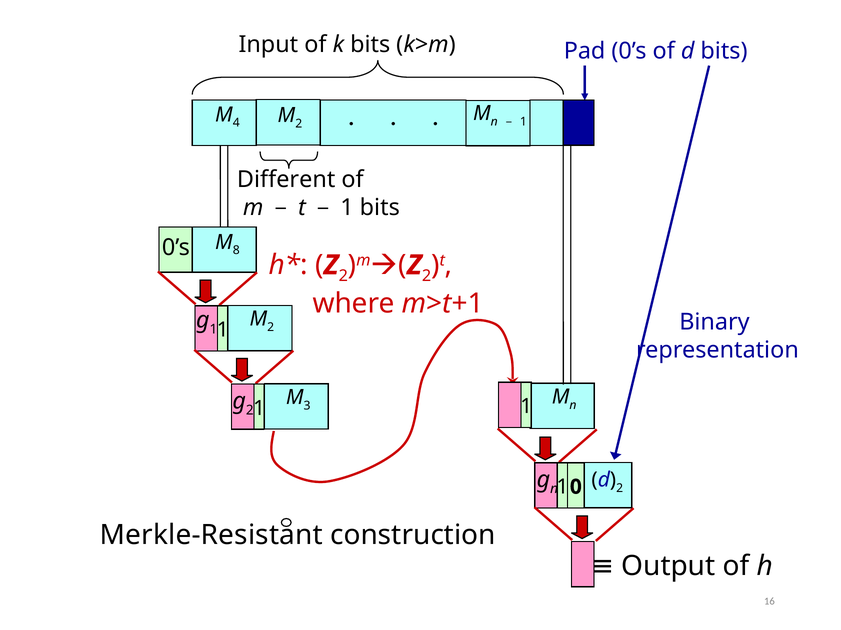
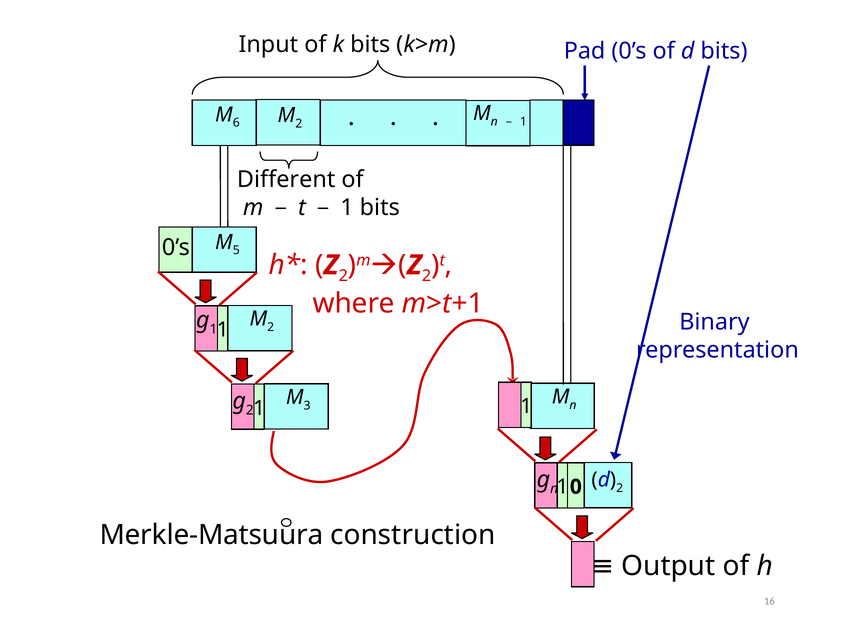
4: 4 -> 6
8: 8 -> 5
Merkle-Resistant: Merkle-Resistant -> Merkle-Matsuura
